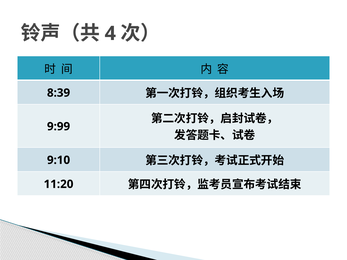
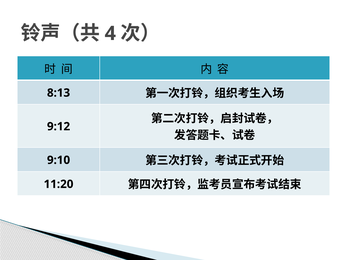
8:39: 8:39 -> 8:13
9:99: 9:99 -> 9:12
